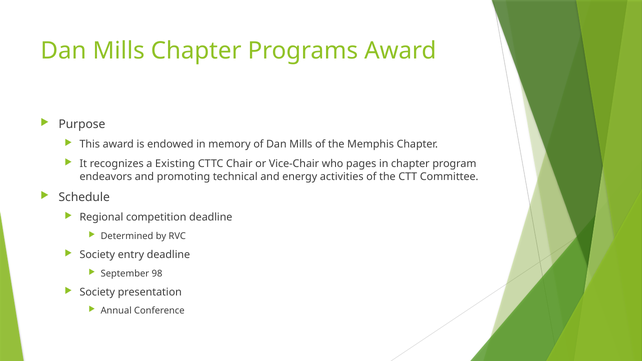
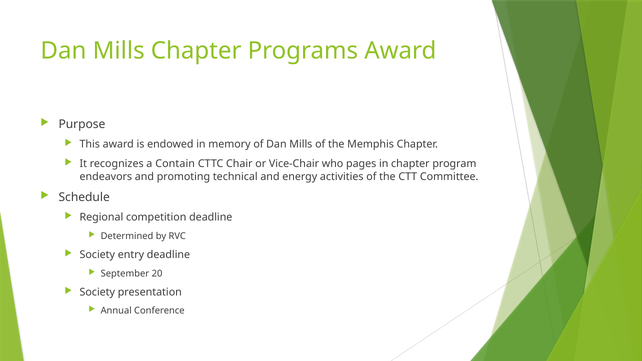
Existing: Existing -> Contain
98: 98 -> 20
